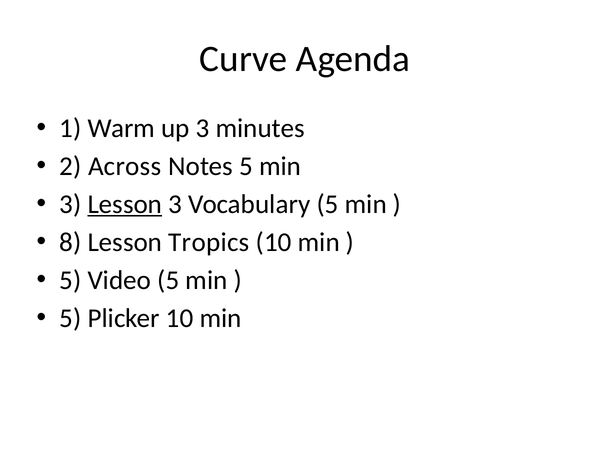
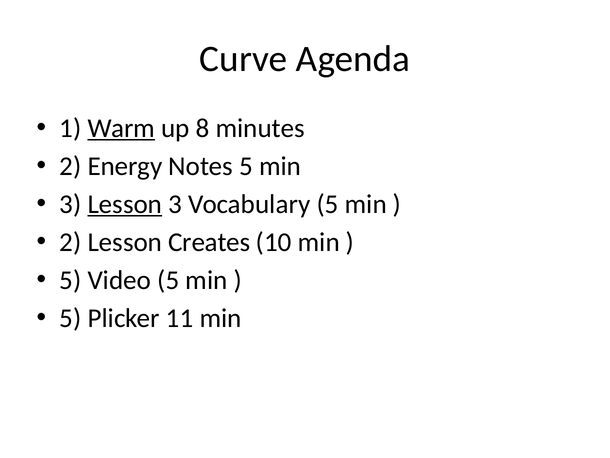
Warm underline: none -> present
up 3: 3 -> 8
Across: Across -> Energy
8 at (70, 242): 8 -> 2
Tropics: Tropics -> Creates
Plicker 10: 10 -> 11
